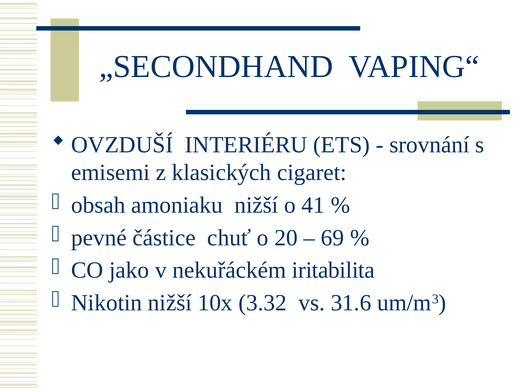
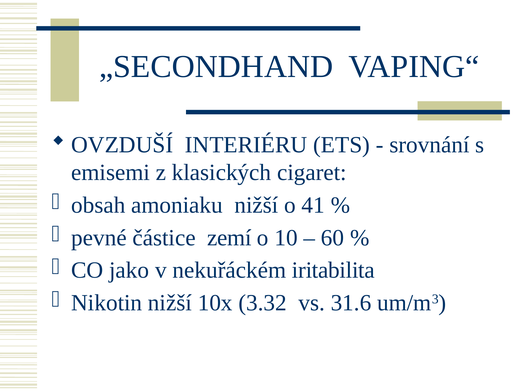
chuť: chuť -> zemí
20: 20 -> 10
69: 69 -> 60
